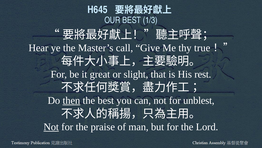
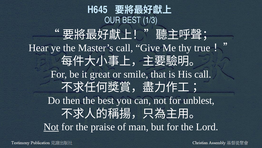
slight: slight -> smile
His rest: rest -> call
then underline: present -> none
